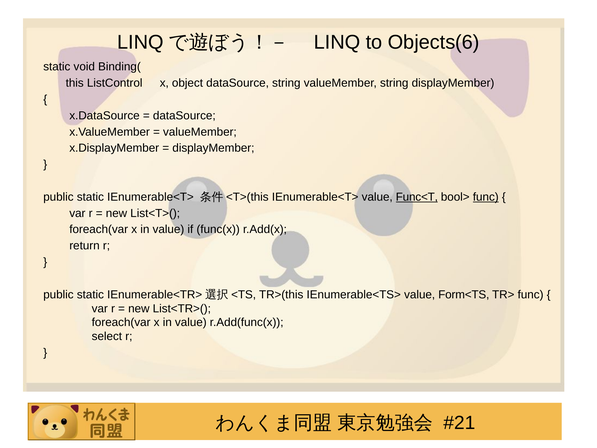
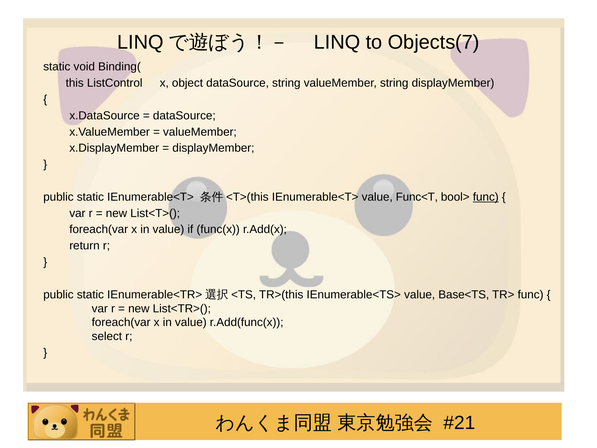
Objects(6: Objects(6 -> Objects(7
Func<T underline: present -> none
Form<TS: Form<TS -> Base<TS
